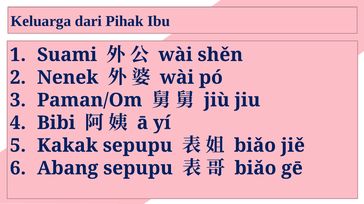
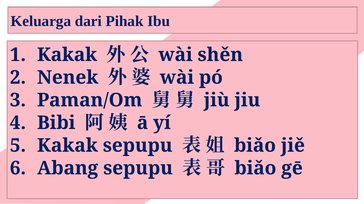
Suami at (67, 55): Suami -> Kakak
